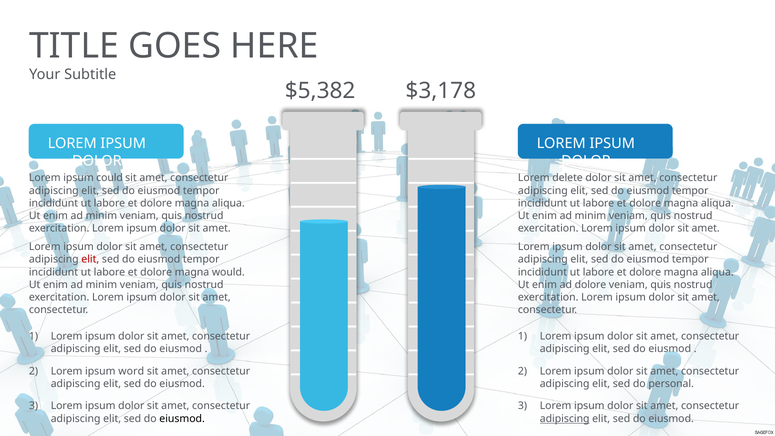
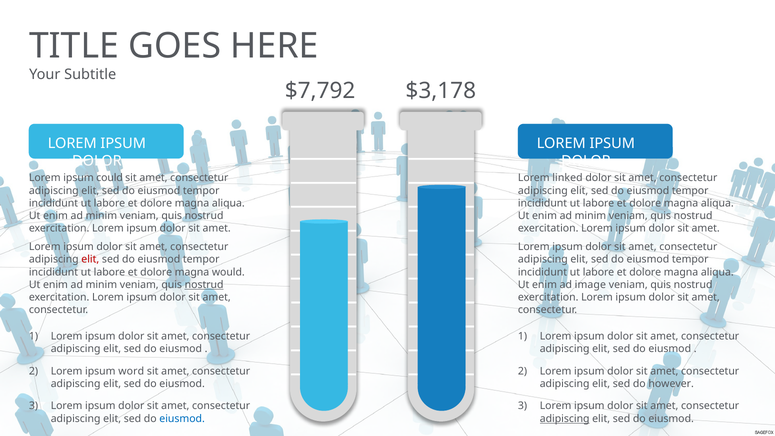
$5,382: $5,382 -> $7,792
delete: delete -> linked
nostrud at (204, 285) underline: none -> present
ad dolore: dolore -> image
personal: personal -> however
eiusmod at (182, 419) colour: black -> blue
